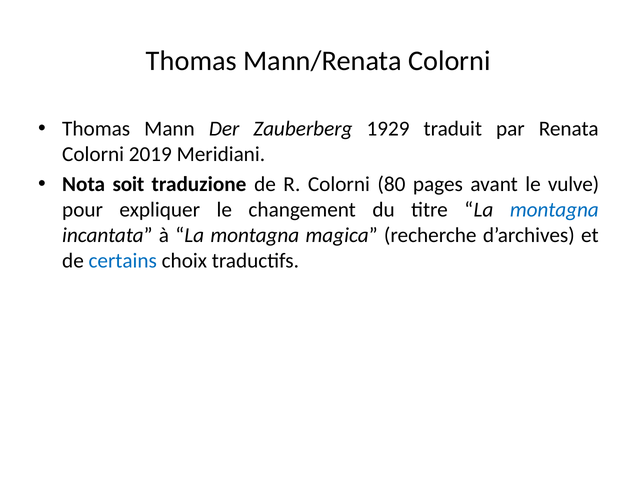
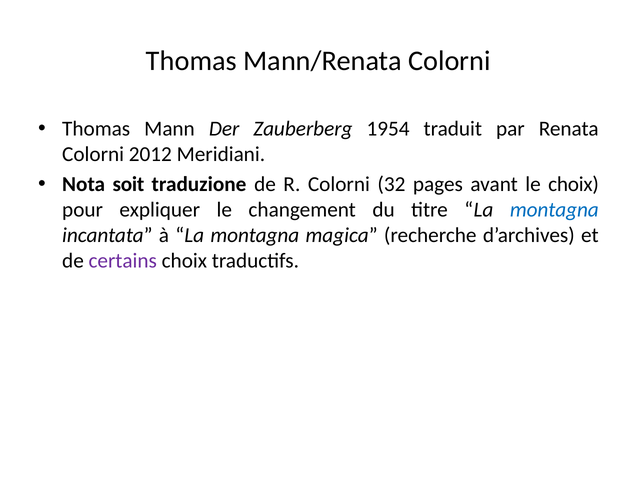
1929: 1929 -> 1954
2019: 2019 -> 2012
80: 80 -> 32
le vulve: vulve -> choix
certains colour: blue -> purple
